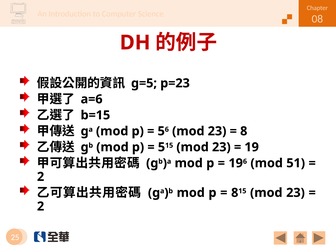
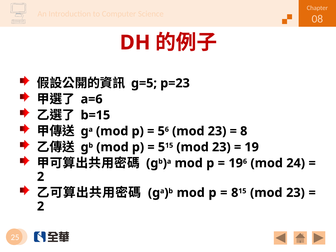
51: 51 -> 24
